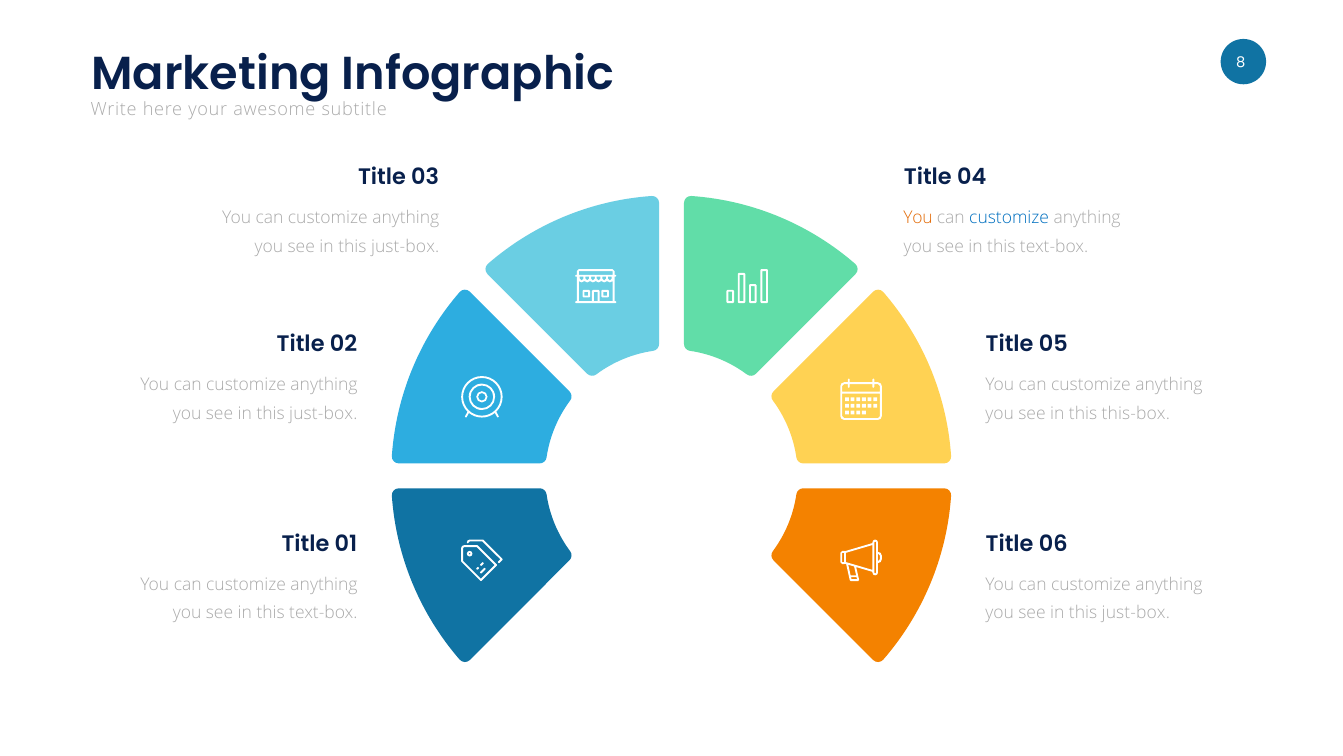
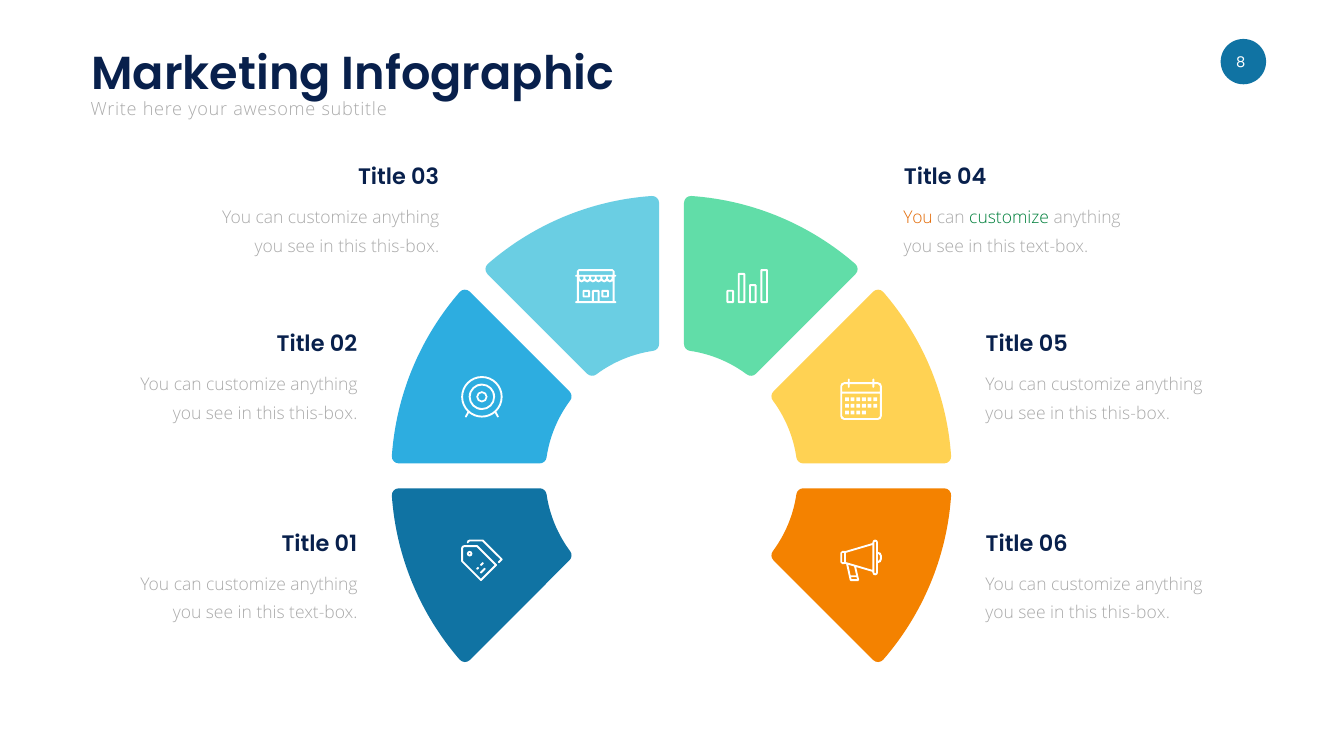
customize at (1009, 218) colour: blue -> green
just-box at (405, 246): just-box -> this-box
just-box at (323, 413): just-box -> this-box
just-box at (1136, 613): just-box -> this-box
